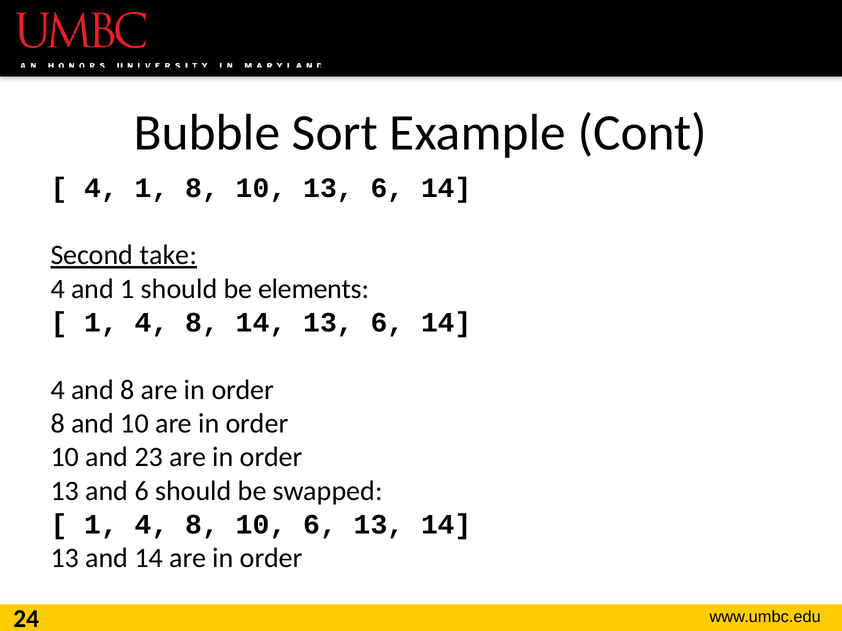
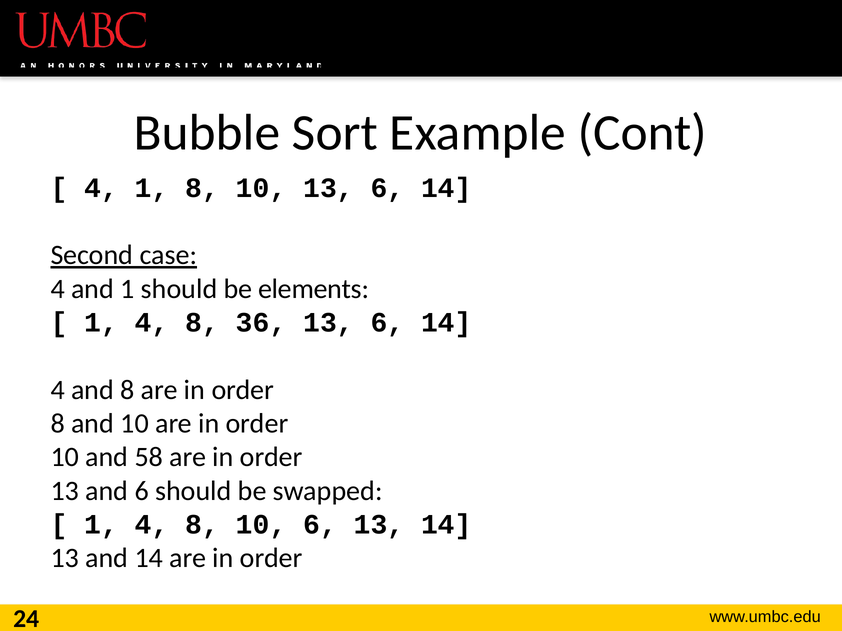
take: take -> case
8 14: 14 -> 36
23: 23 -> 58
